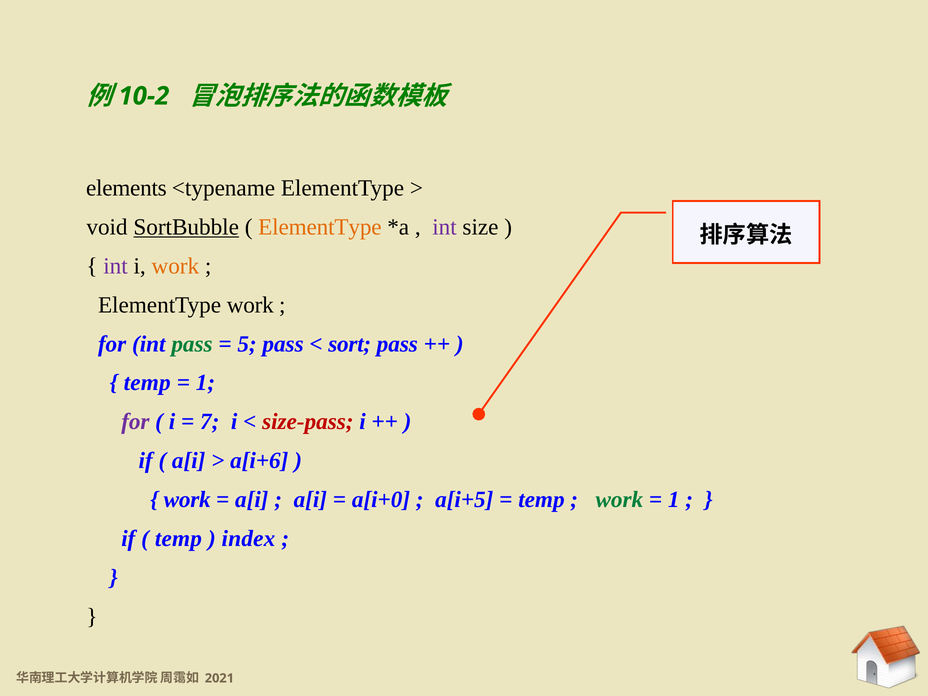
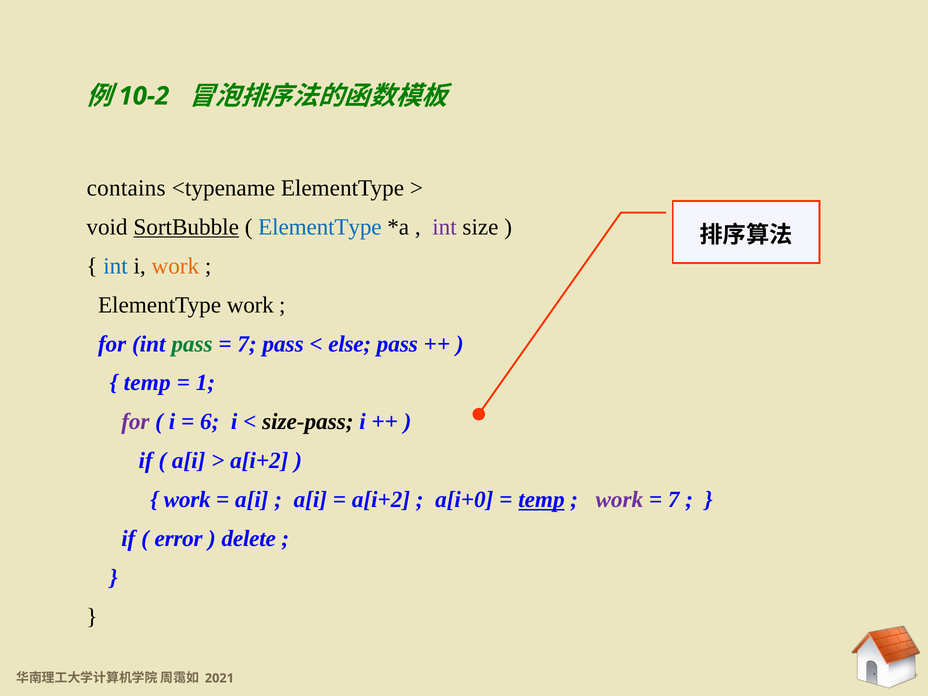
elements: elements -> contains
ElementType at (320, 227) colour: orange -> blue
int at (116, 266) colour: purple -> blue
5 at (247, 344): 5 -> 7
sort: sort -> else
7: 7 -> 6
size-pass colour: red -> black
a[i+6 at (259, 461): a[i+6 -> a[i+2
a[i+0 at (381, 500): a[i+0 -> a[i+2
a[i+5: a[i+5 -> a[i+0
temp at (541, 500) underline: none -> present
work at (619, 500) colour: green -> purple
1 at (674, 500): 1 -> 7
temp at (178, 539): temp -> error
index: index -> delete
